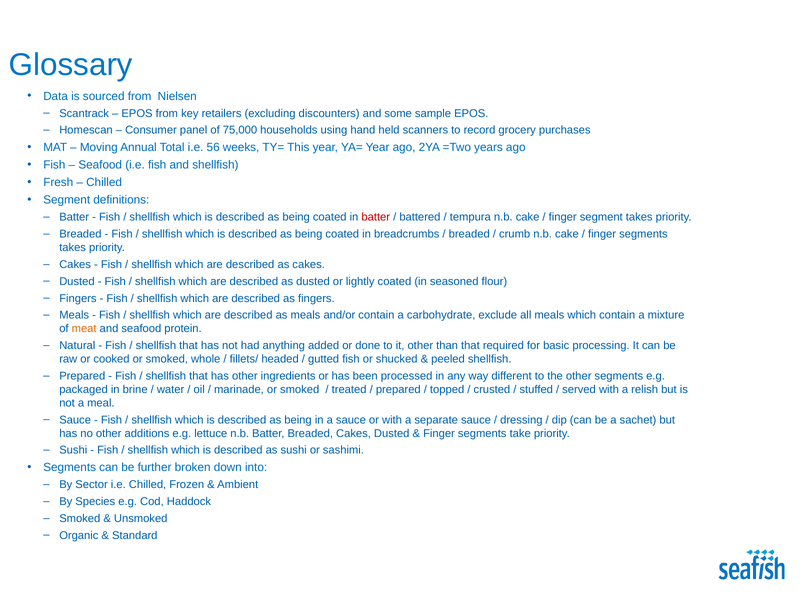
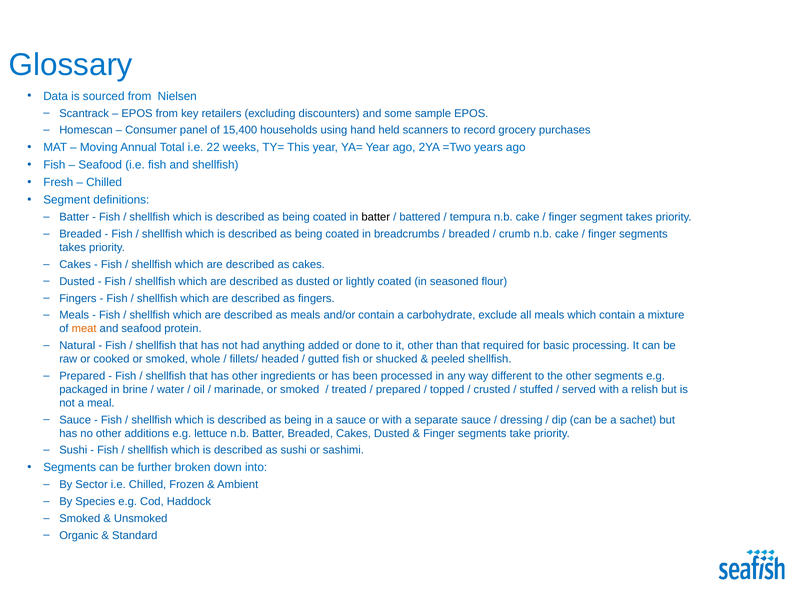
75,000: 75,000 -> 15,400
56: 56 -> 22
batter at (376, 217) colour: red -> black
